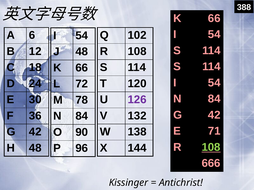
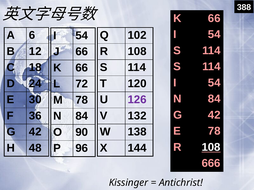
J 48: 48 -> 66
E 71: 71 -> 78
108 at (211, 148) colour: light green -> white
